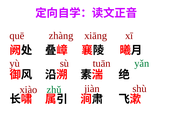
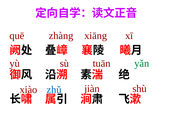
zhǔ colour: green -> blue
